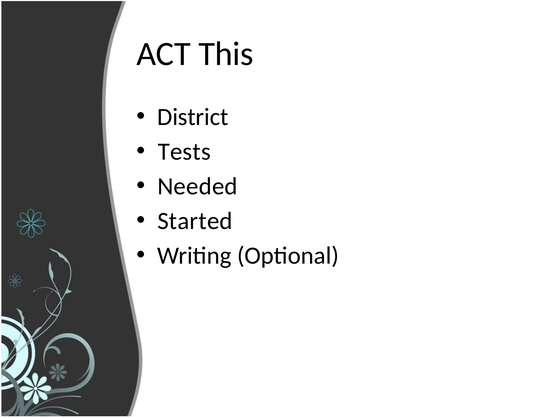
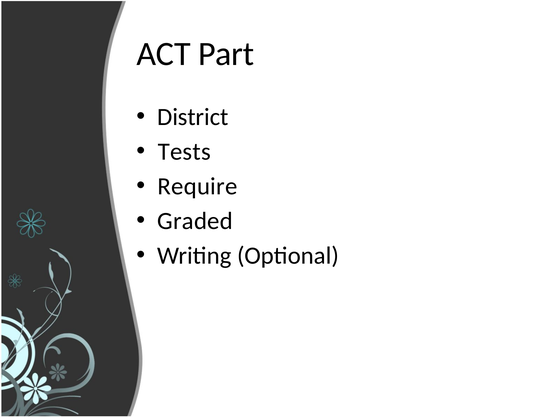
This: This -> Part
Needed: Needed -> Require
Started: Started -> Graded
